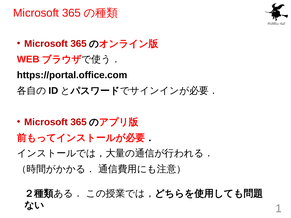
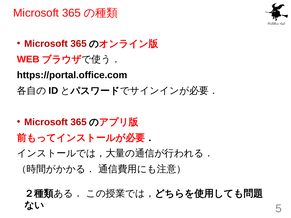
1: 1 -> 5
